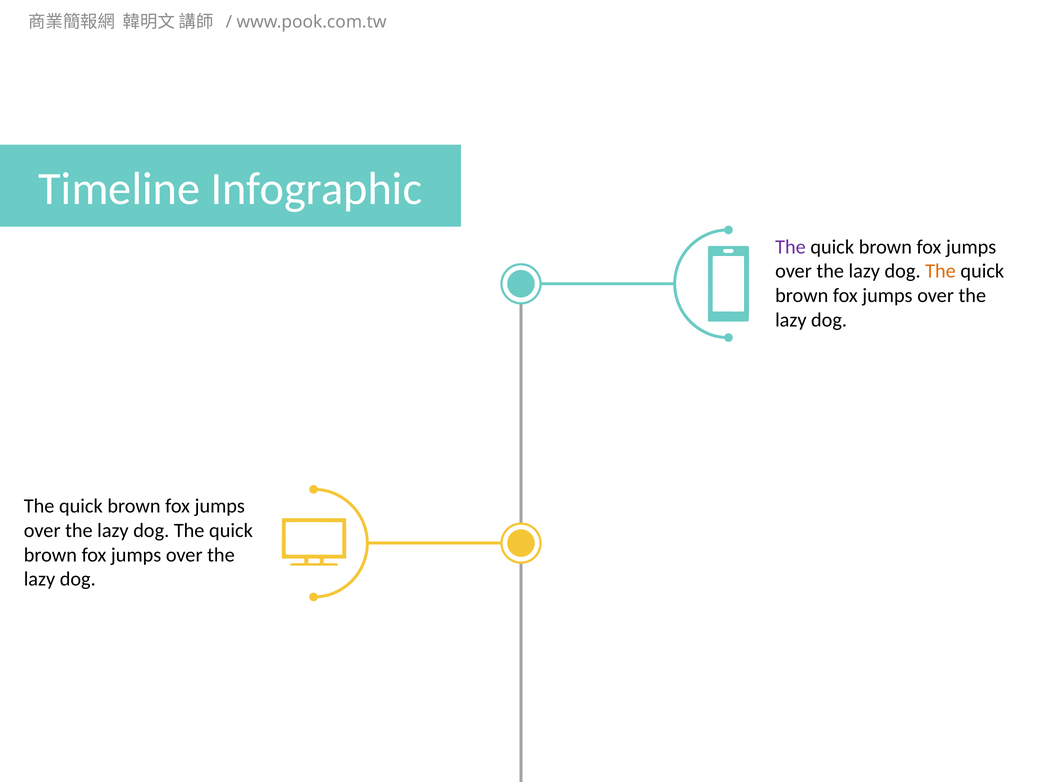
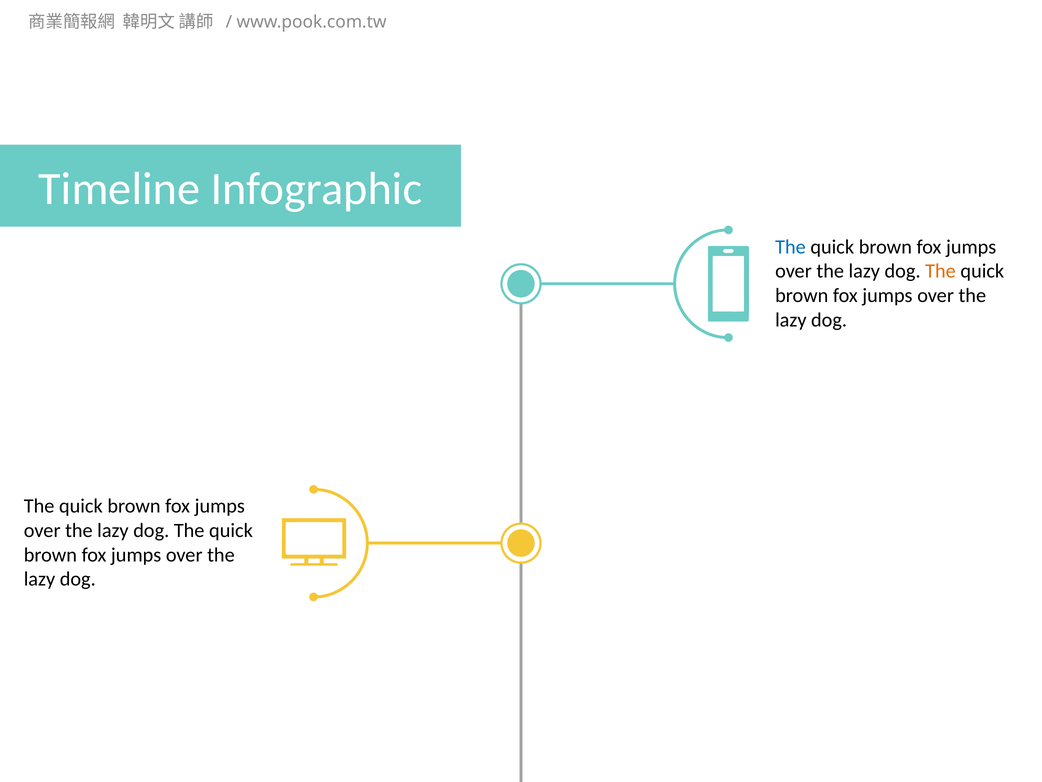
The at (790, 247) colour: purple -> blue
